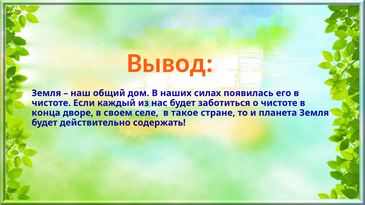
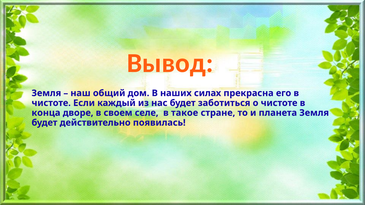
появилась: появилась -> прекрасна
содержать: содержать -> появилась
